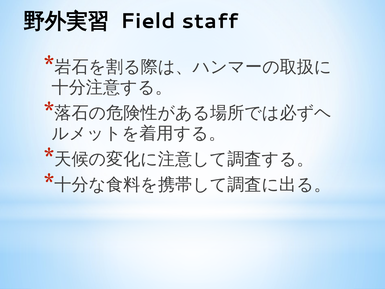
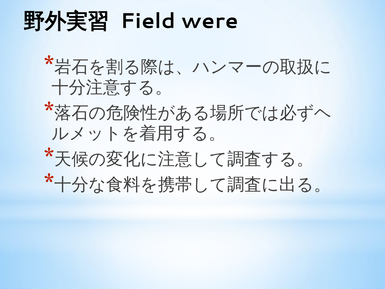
staff: staff -> were
